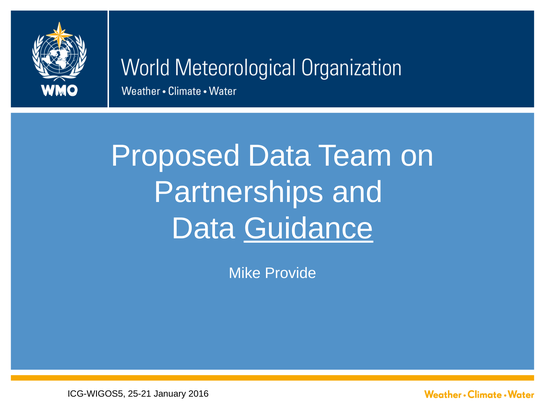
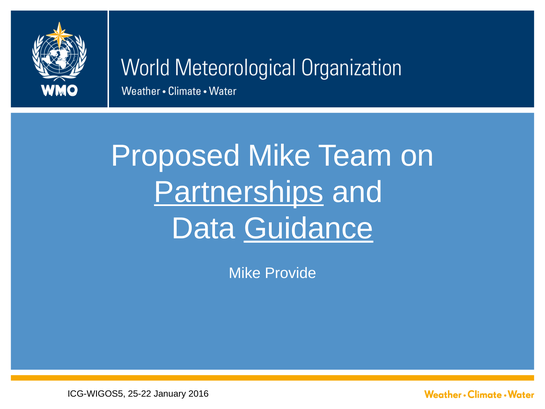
Proposed Data: Data -> Mike
Partnerships underline: none -> present
25-21: 25-21 -> 25-22
